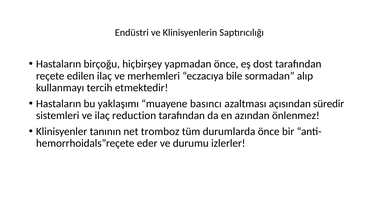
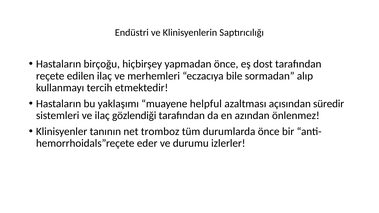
basıncı: basıncı -> helpful
reduction: reduction -> gözlendiği
